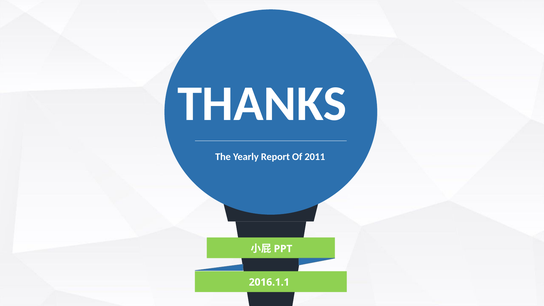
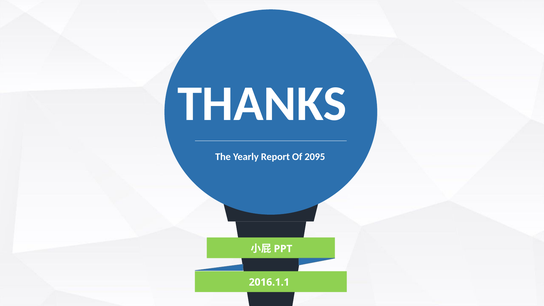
2011: 2011 -> 2095
